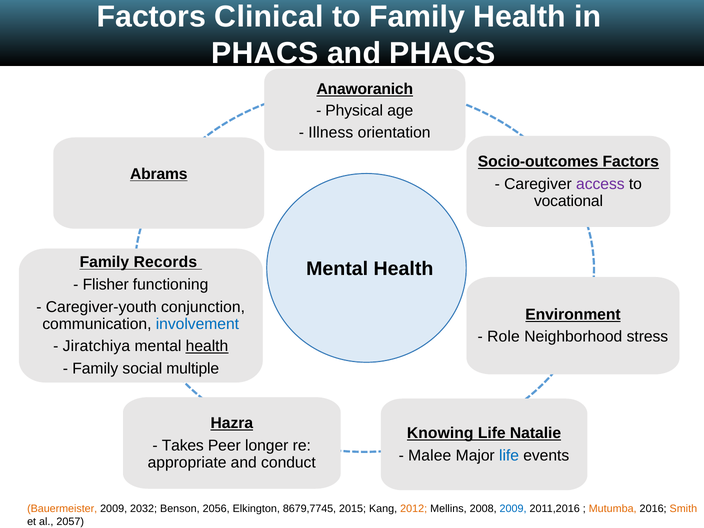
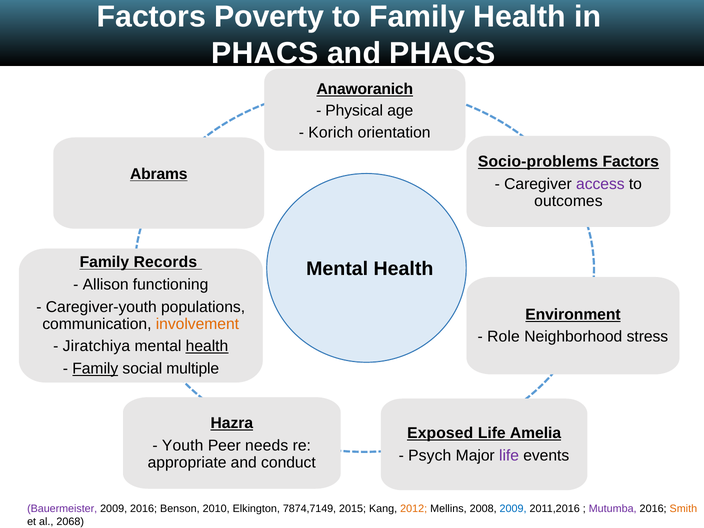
Clinical: Clinical -> Poverty
Illness: Illness -> Korich
Socio-outcomes: Socio-outcomes -> Socio-problems
vocational: vocational -> outcomes
Flisher: Flisher -> Allison
conjunction: conjunction -> populations
involvement colour: blue -> orange
Family at (95, 369) underline: none -> present
Knowing: Knowing -> Exposed
Natalie: Natalie -> Amelia
Takes: Takes -> Youth
longer: longer -> needs
Malee: Malee -> Psych
life at (509, 455) colour: blue -> purple
Bauermeister colour: orange -> purple
2009 2032: 2032 -> 2016
2056: 2056 -> 2010
8679,7745: 8679,7745 -> 7874,7149
Mutumba colour: orange -> purple
2057: 2057 -> 2068
